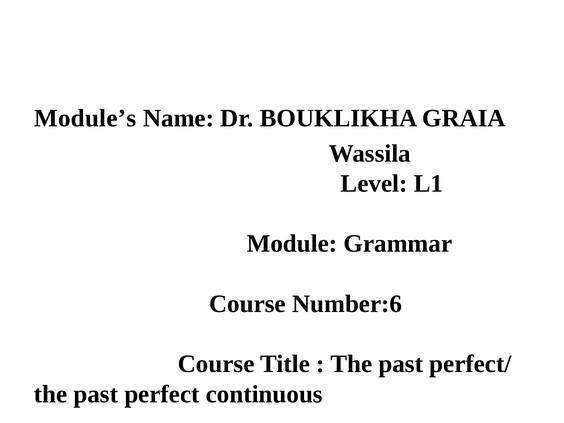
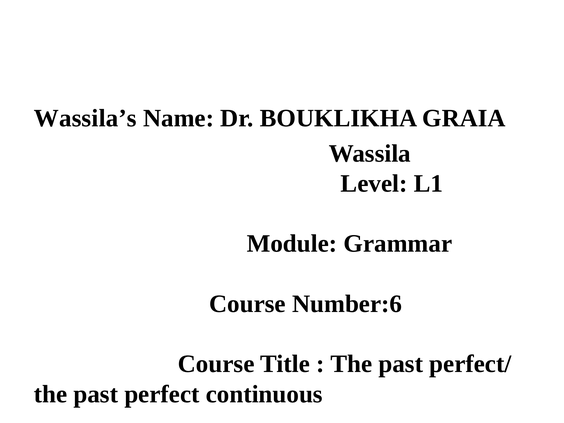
Module’s: Module’s -> Wassila’s
